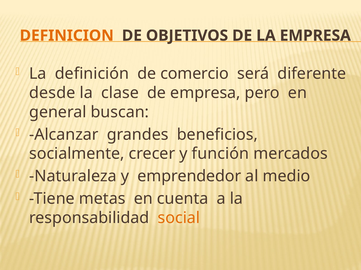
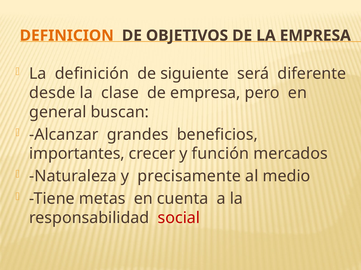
comercio: comercio -> siguiente
socialmente: socialmente -> importantes
emprendedor: emprendedor -> precisamente
social colour: orange -> red
